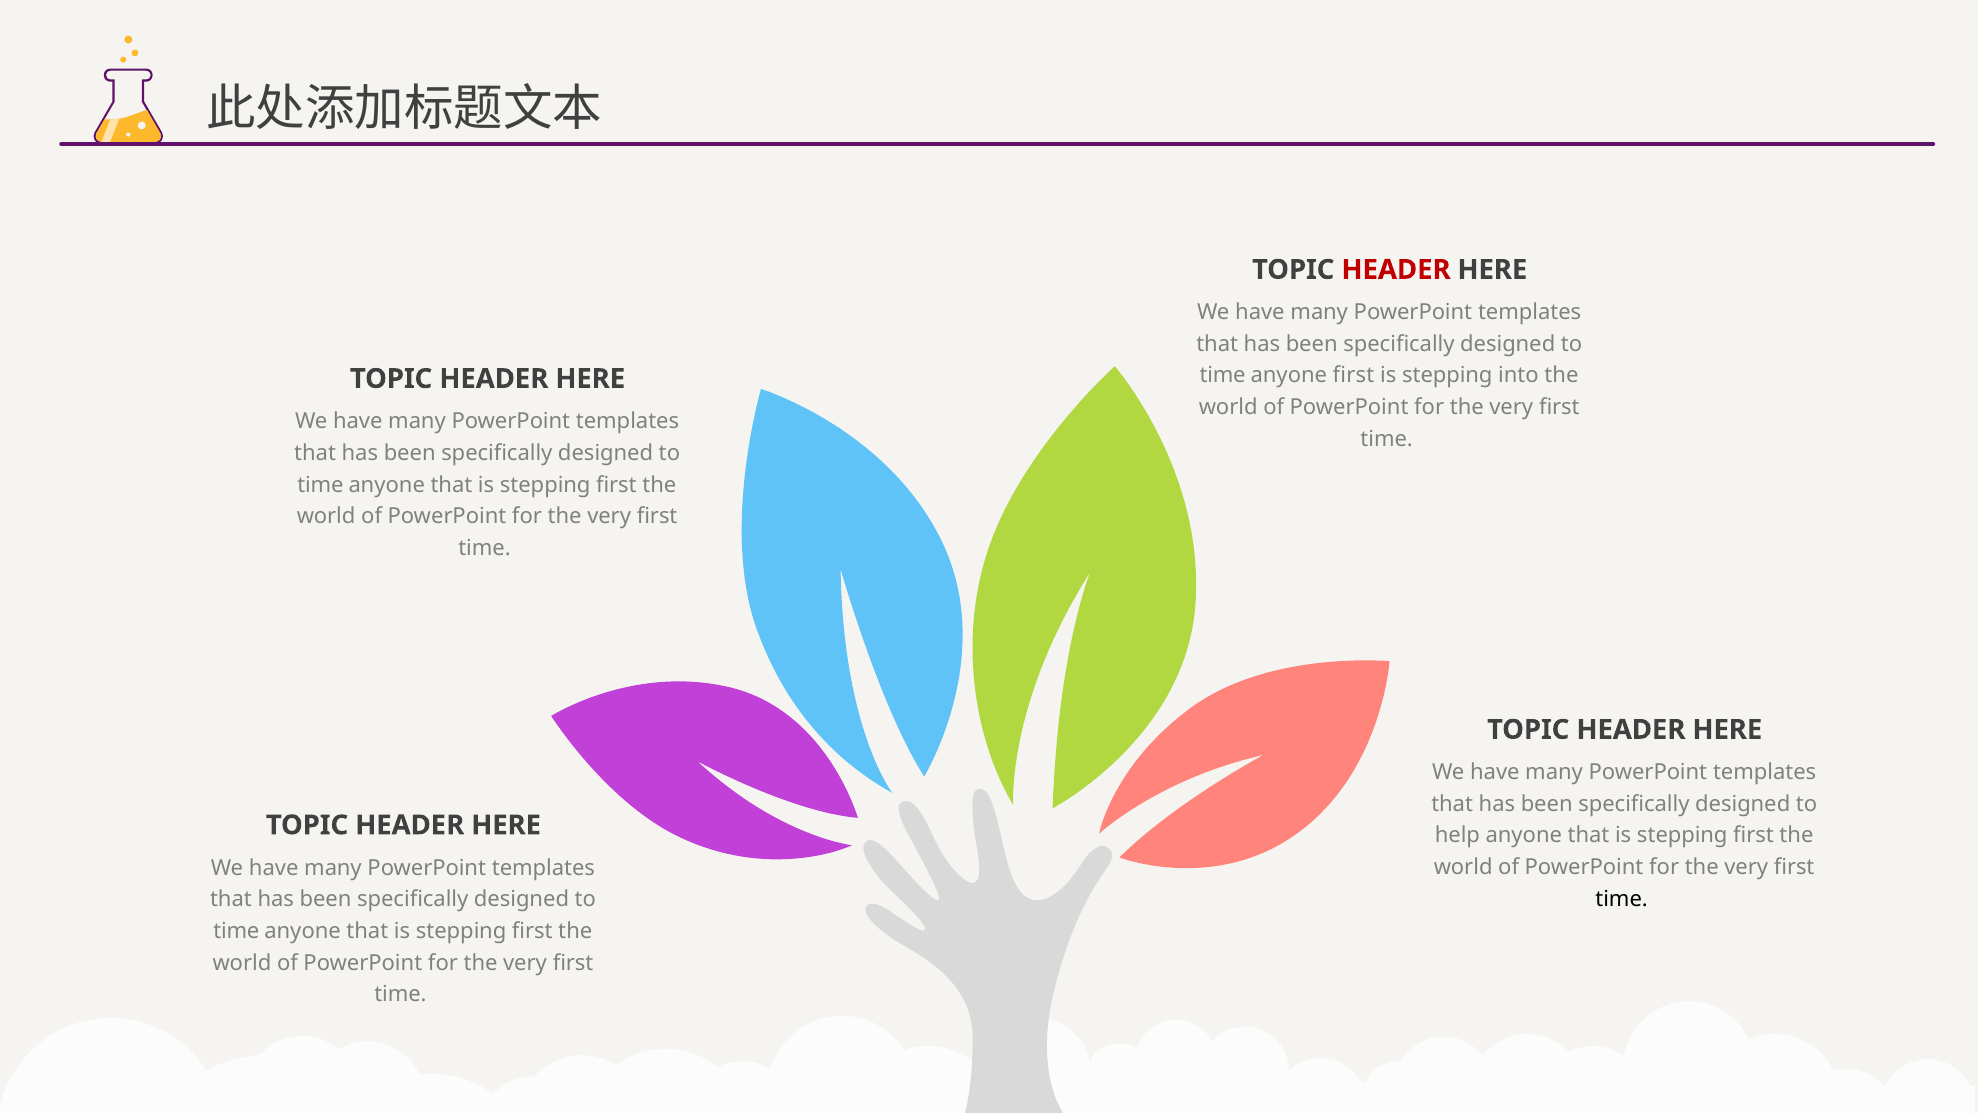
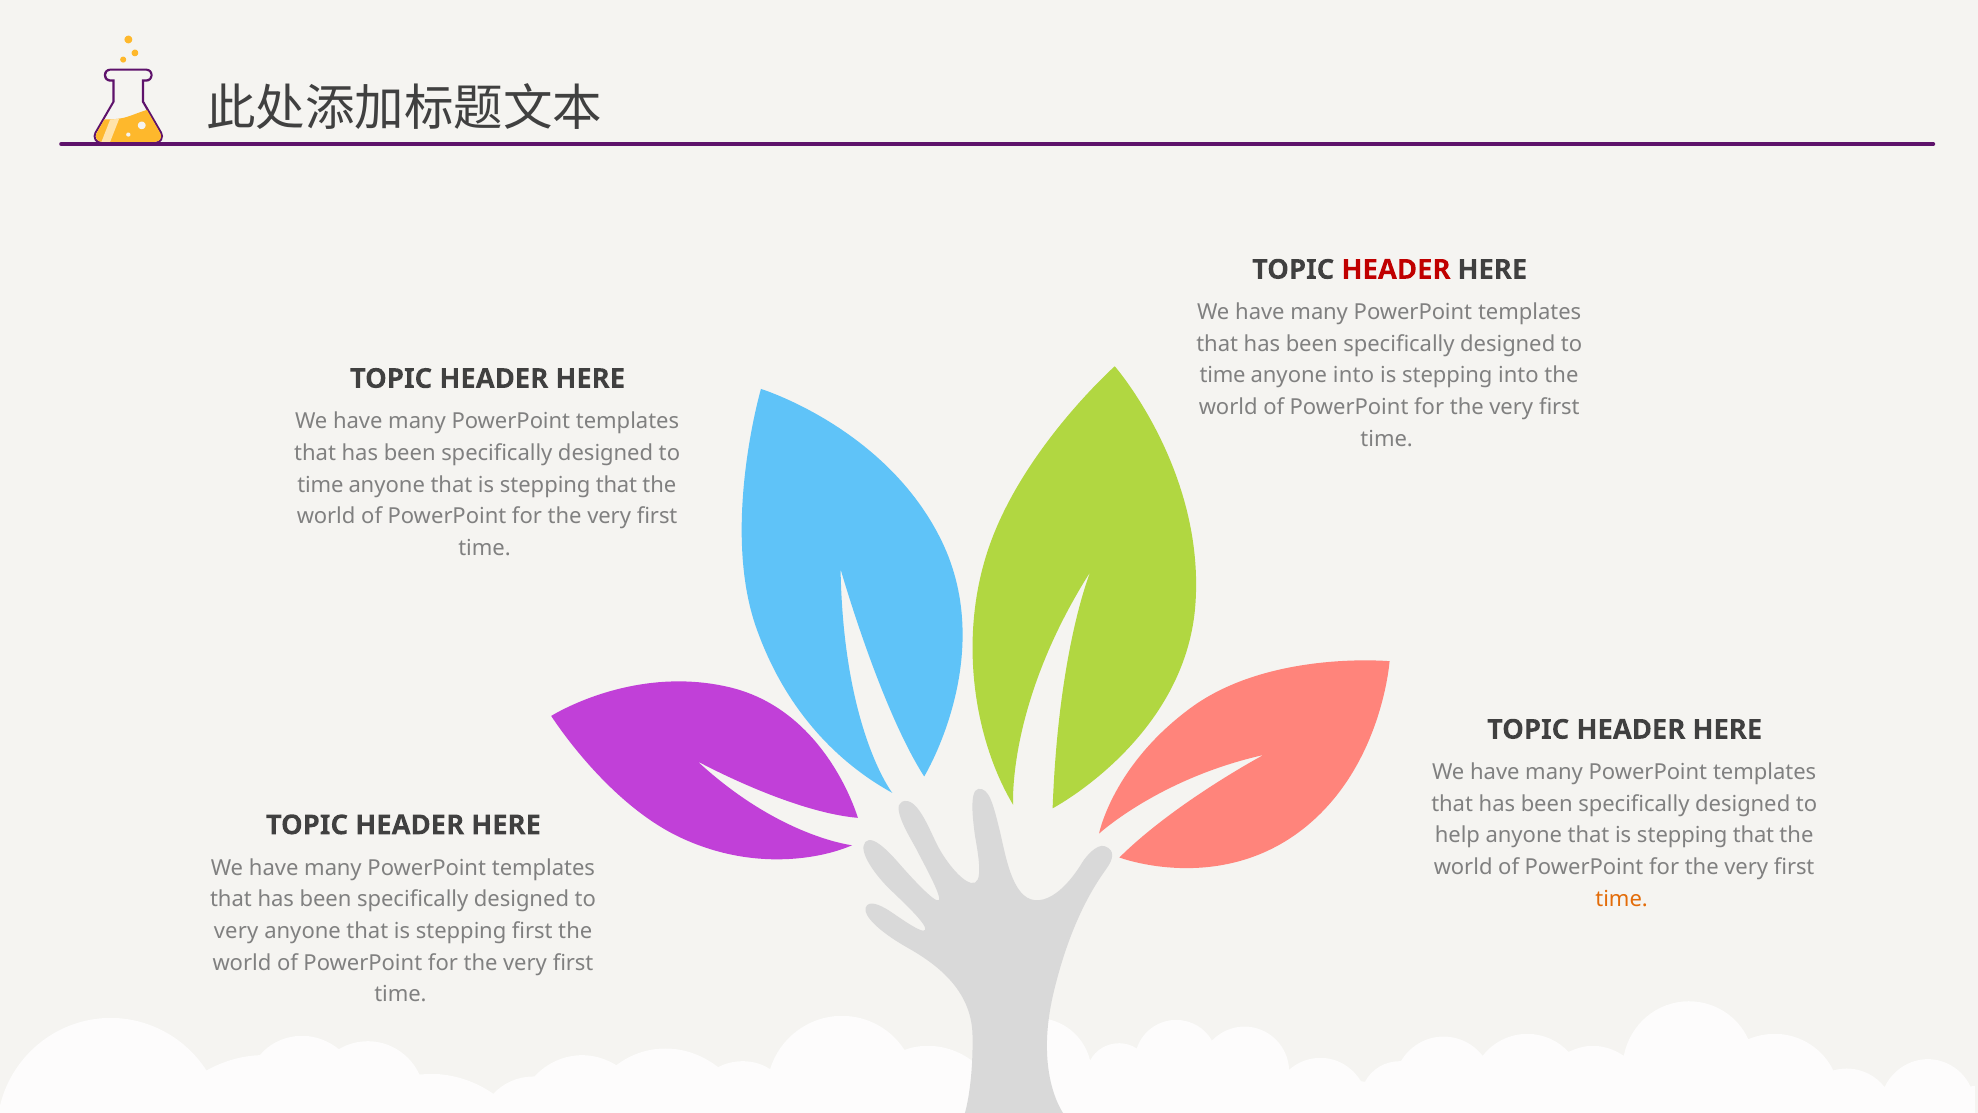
anyone first: first -> into
first at (616, 485): first -> that
first at (1753, 835): first -> that
time at (1622, 899) colour: black -> orange
time at (236, 931): time -> very
